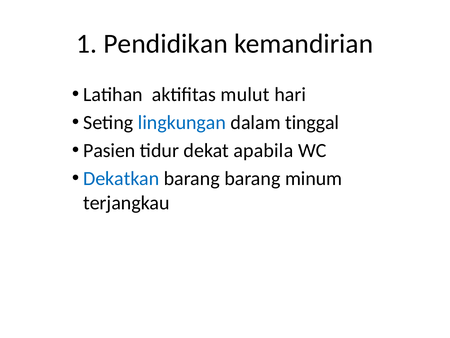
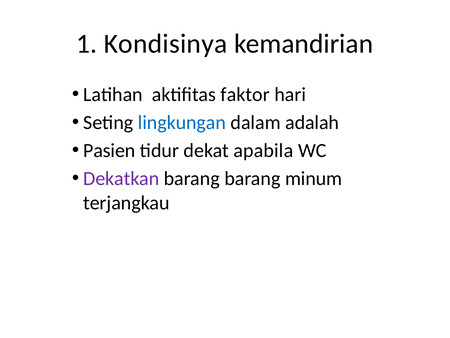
Pendidikan: Pendidikan -> Kondisinya
mulut: mulut -> faktor
tinggal: tinggal -> adalah
Dekatkan colour: blue -> purple
